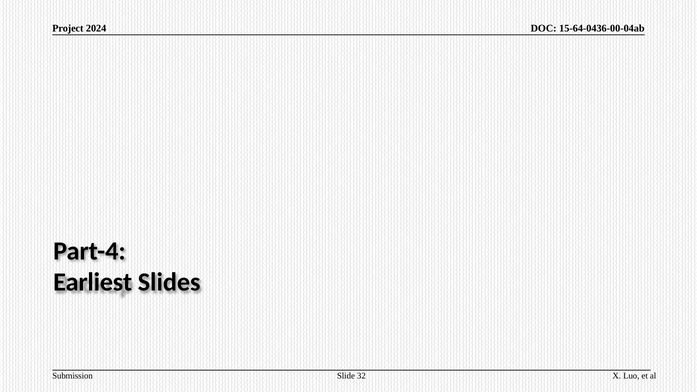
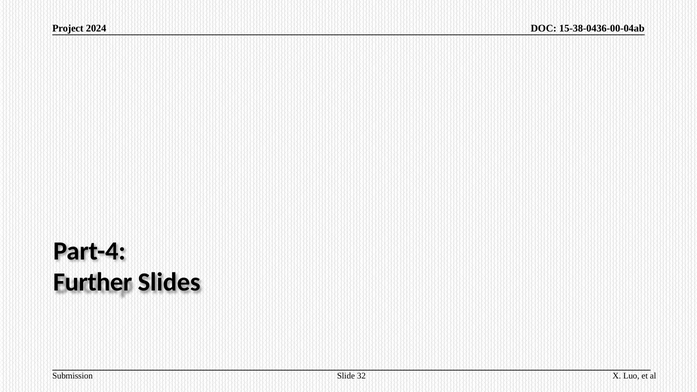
15-64-0436-00-04ab: 15-64-0436-00-04ab -> 15-38-0436-00-04ab
Earliest: Earliest -> Further
